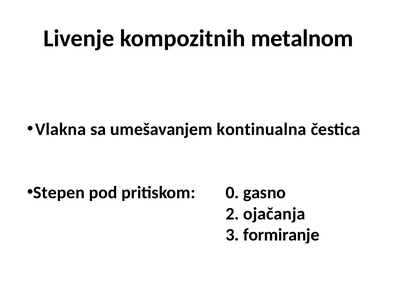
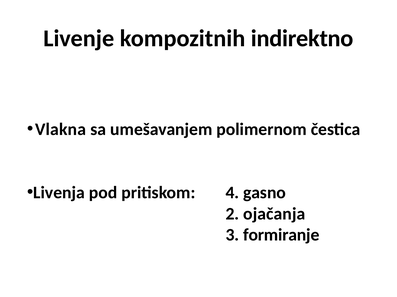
metalnom: metalnom -> indirektno
kontinualna: kontinualna -> polimernom
Stepen: Stepen -> Livenja
0: 0 -> 4
